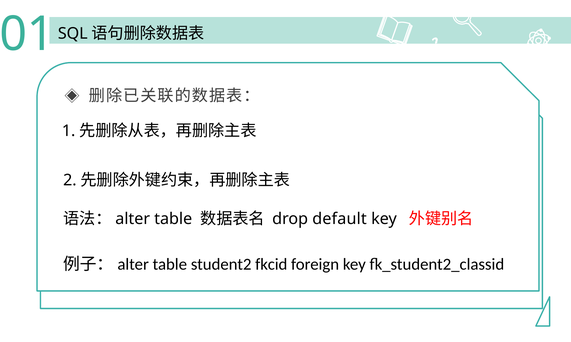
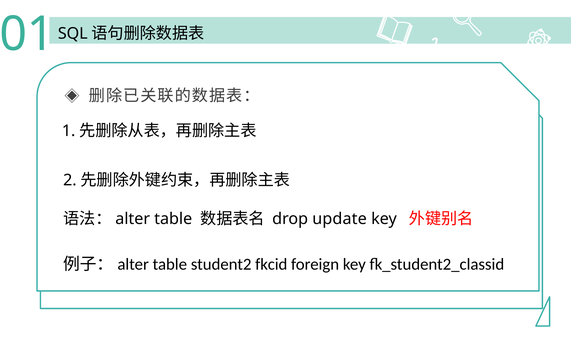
default: default -> update
